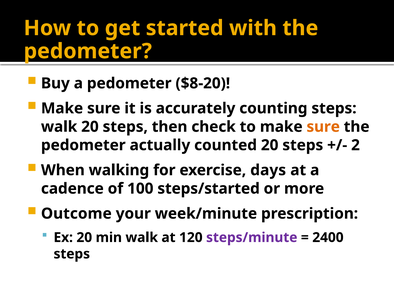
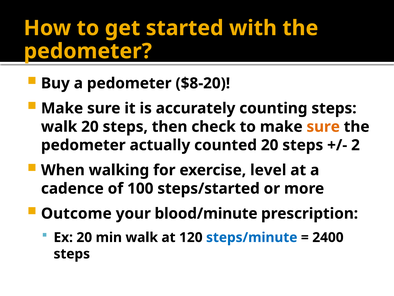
days: days -> level
week/minute: week/minute -> blood/minute
steps/minute colour: purple -> blue
